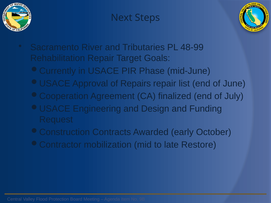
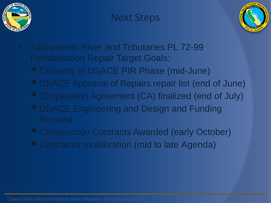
48-99: 48-99 -> 72-99
late Restore: Restore -> Agenda
